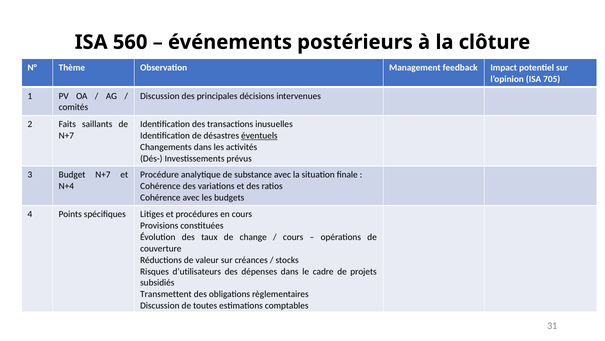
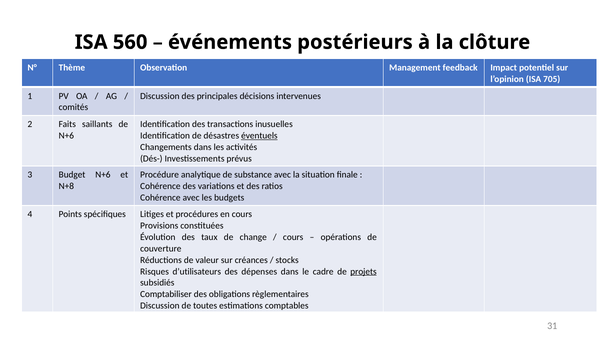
N+7 at (66, 135): N+7 -> N+6
Budget N+7: N+7 -> N+6
N+4: N+4 -> N+8
projets underline: none -> present
Transmettent: Transmettent -> Comptabiliser
